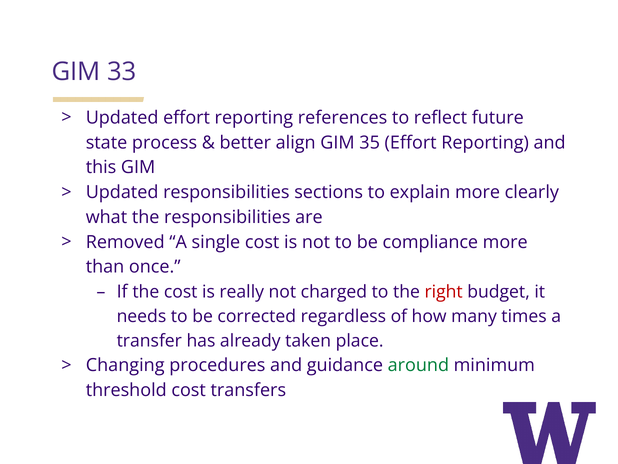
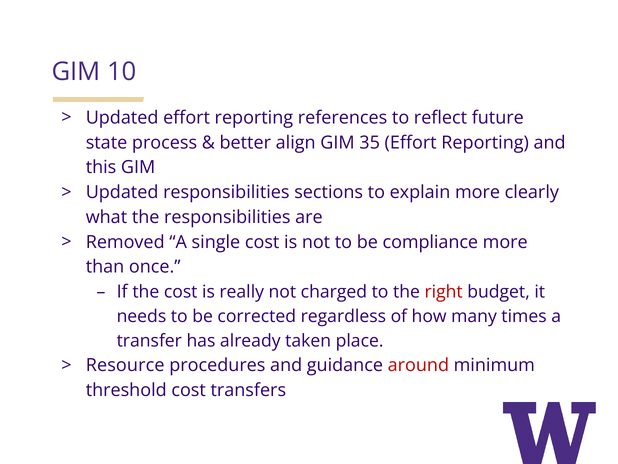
33: 33 -> 10
Changing: Changing -> Resource
around colour: green -> red
